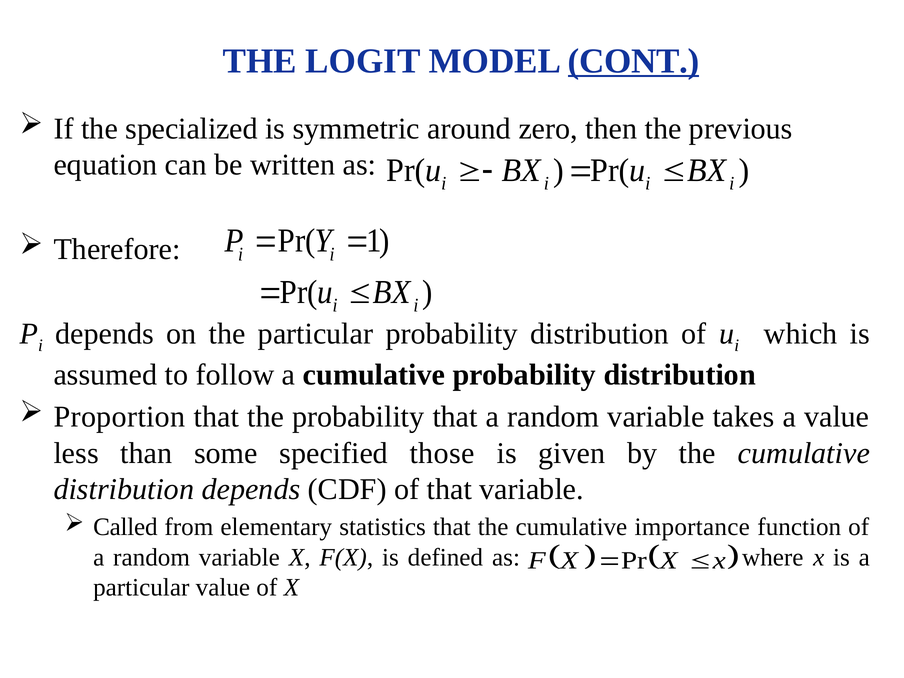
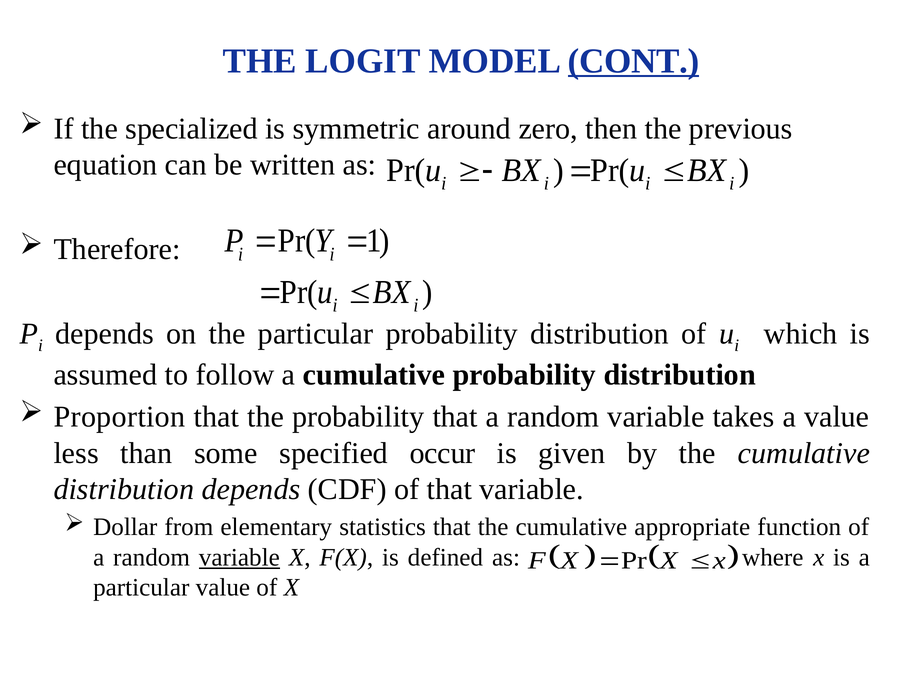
those: those -> occur
Called: Called -> Dollar
importance: importance -> appropriate
variable at (239, 557) underline: none -> present
